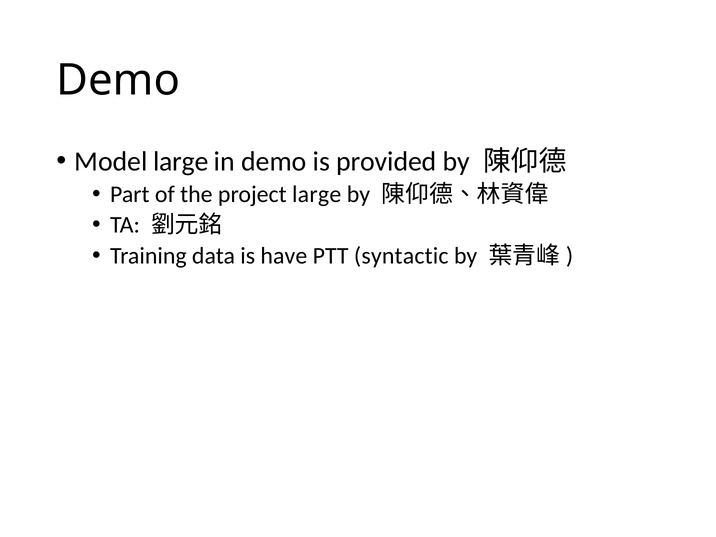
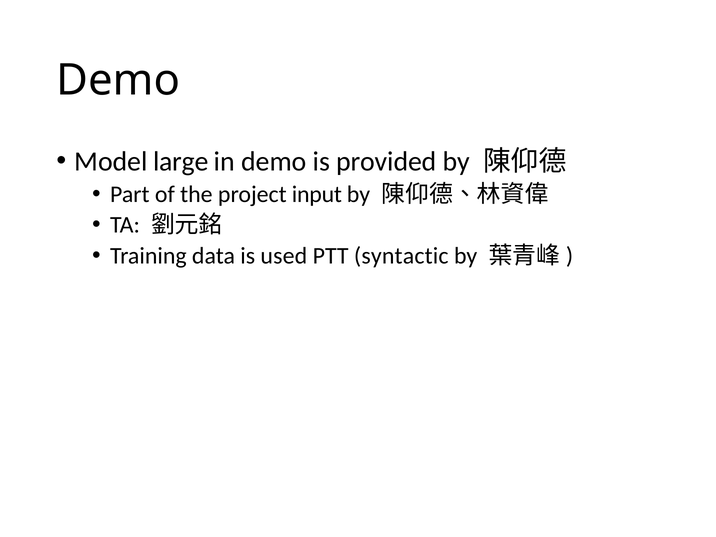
project large: large -> input
have: have -> used
